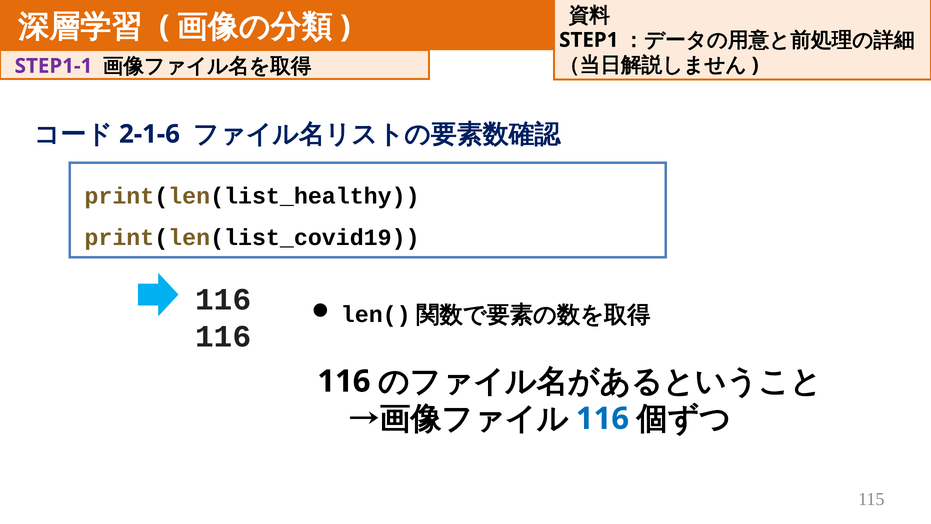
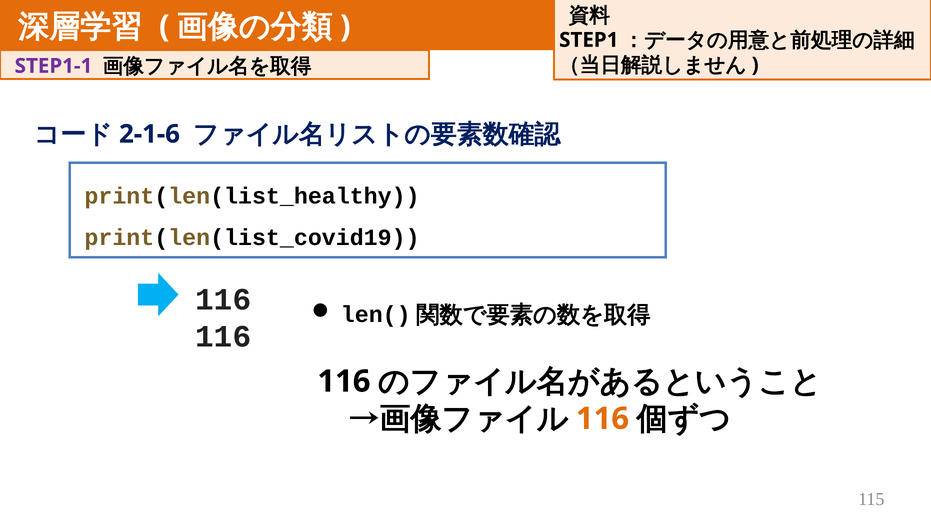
116 at (602, 418) colour: blue -> orange
